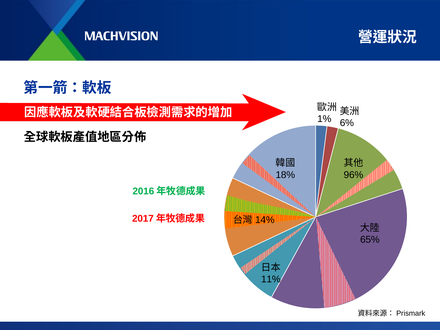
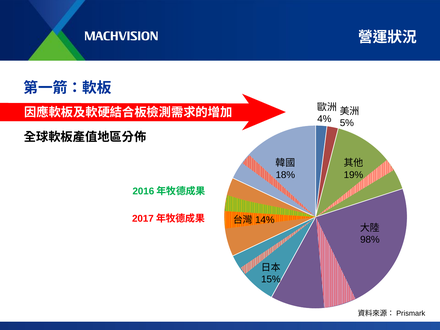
1%: 1% -> 4%
6%: 6% -> 5%
96%: 96% -> 19%
65%: 65% -> 98%
11%: 11% -> 15%
